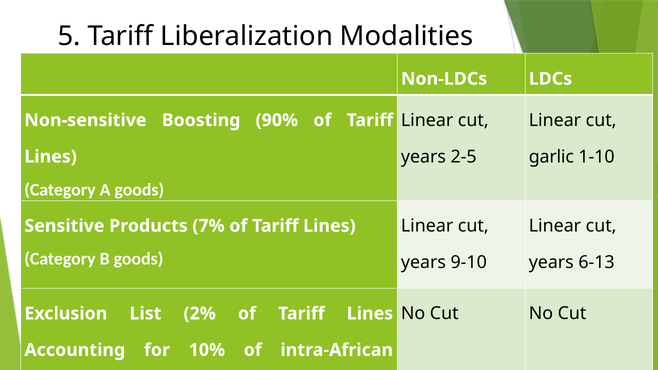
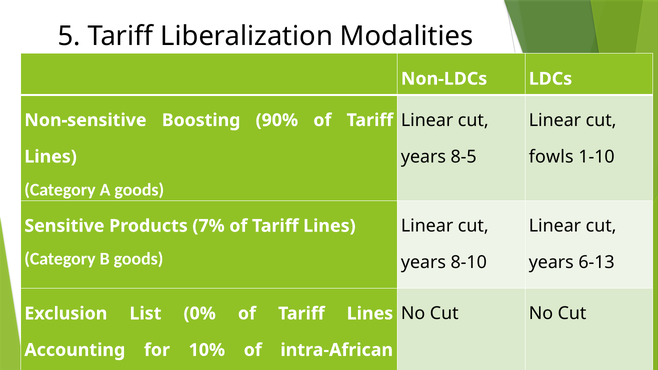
2-5: 2-5 -> 8-5
garlic: garlic -> fowls
9-10: 9-10 -> 8-10
2%: 2% -> 0%
